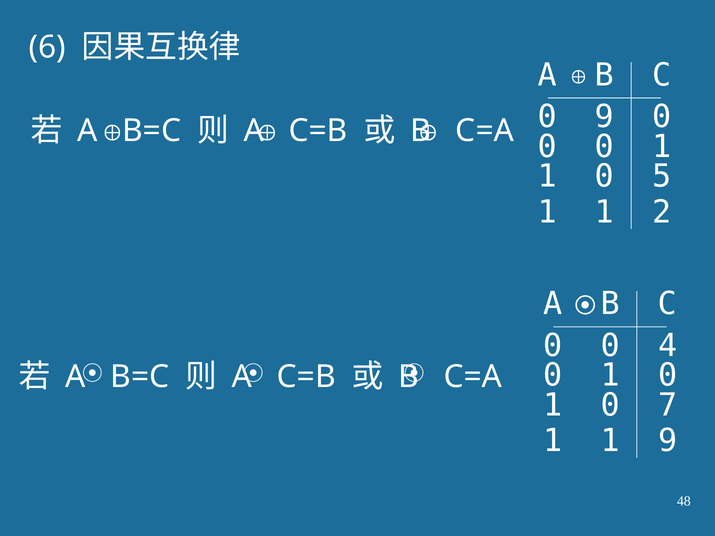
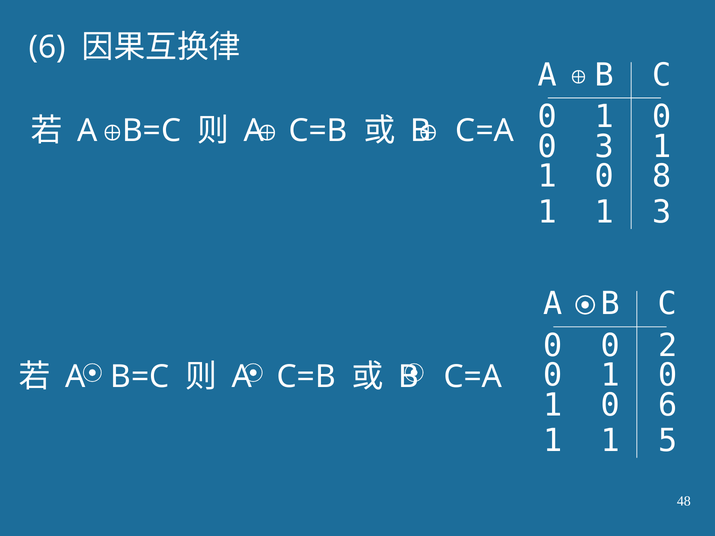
9 at (605, 117): 9 -> 1
0 at (605, 147): 0 -> 3
5: 5 -> 8
1 2: 2 -> 3
4: 4 -> 2
0 7: 7 -> 6
1 9: 9 -> 5
